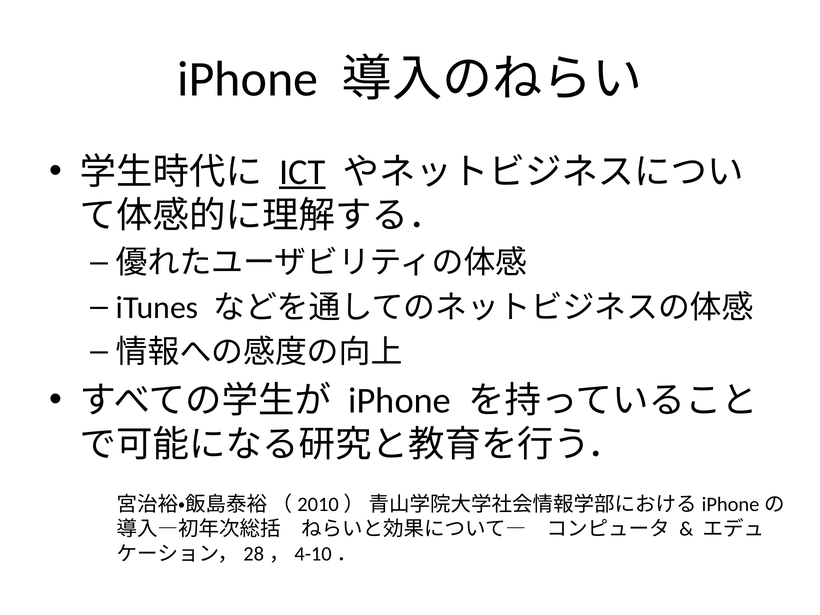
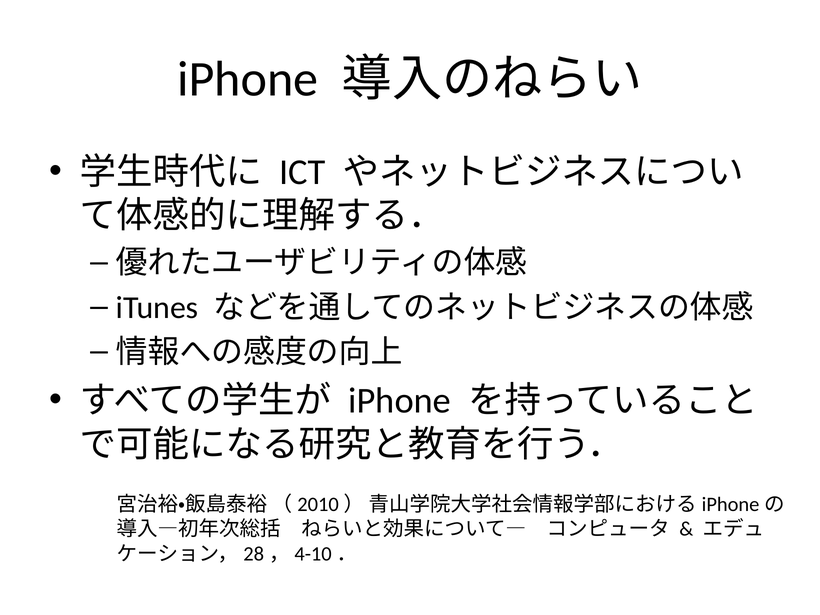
ICT underline: present -> none
